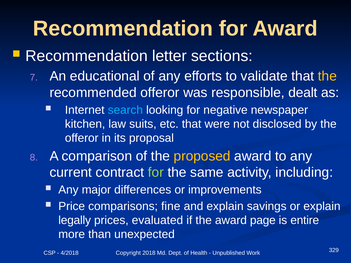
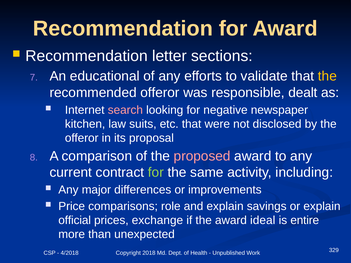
search colour: light blue -> pink
proposed colour: yellow -> pink
fine: fine -> role
legally: legally -> official
evaluated: evaluated -> exchange
page: page -> ideal
